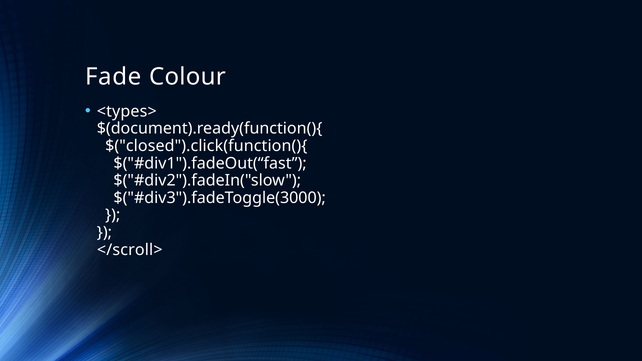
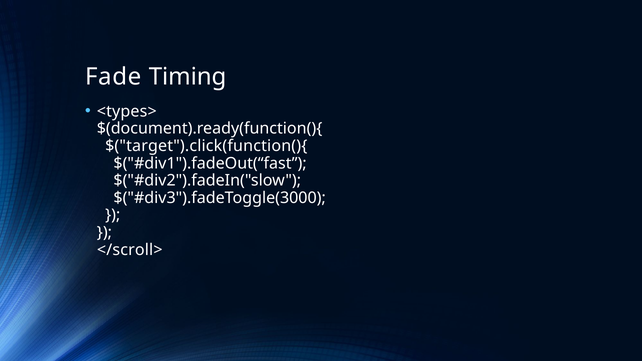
Colour: Colour -> Timing
$("closed").click(function(){: $("closed").click(function(){ -> $("target").click(function(){
